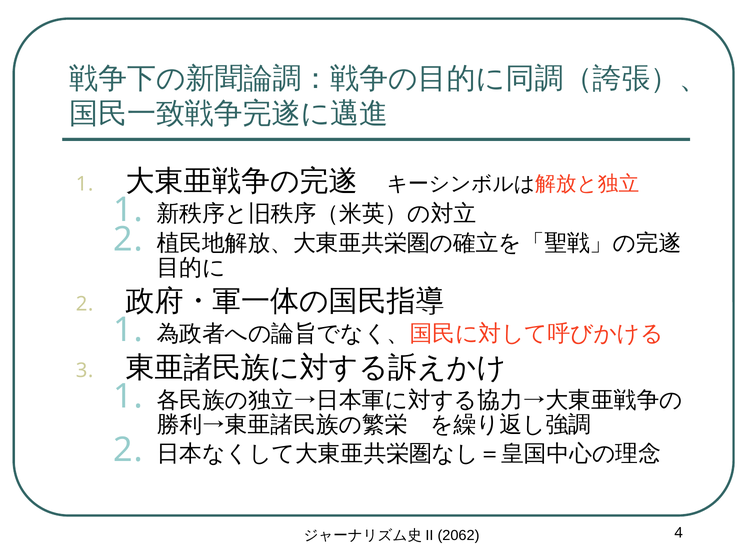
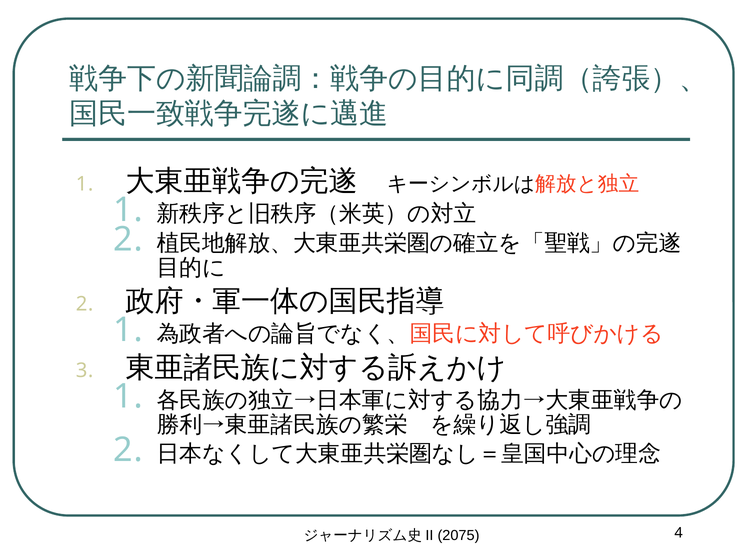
2062: 2062 -> 2075
